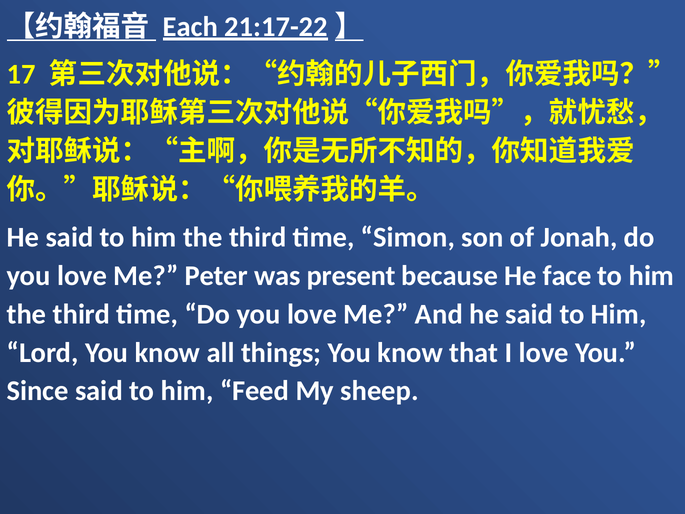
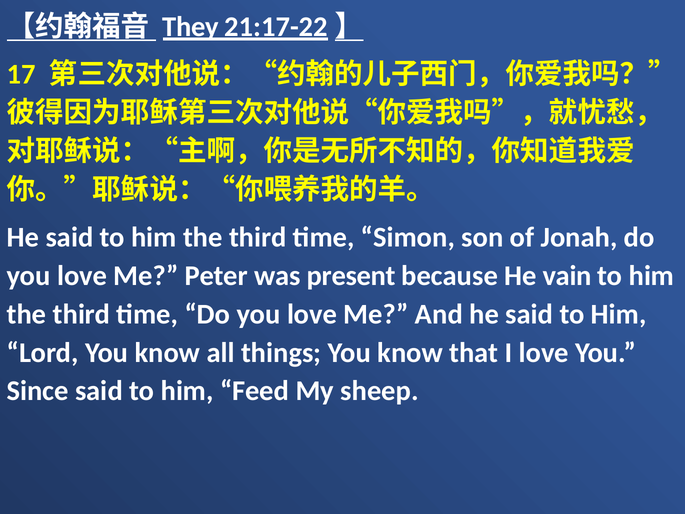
Each: Each -> They
face: face -> vain
